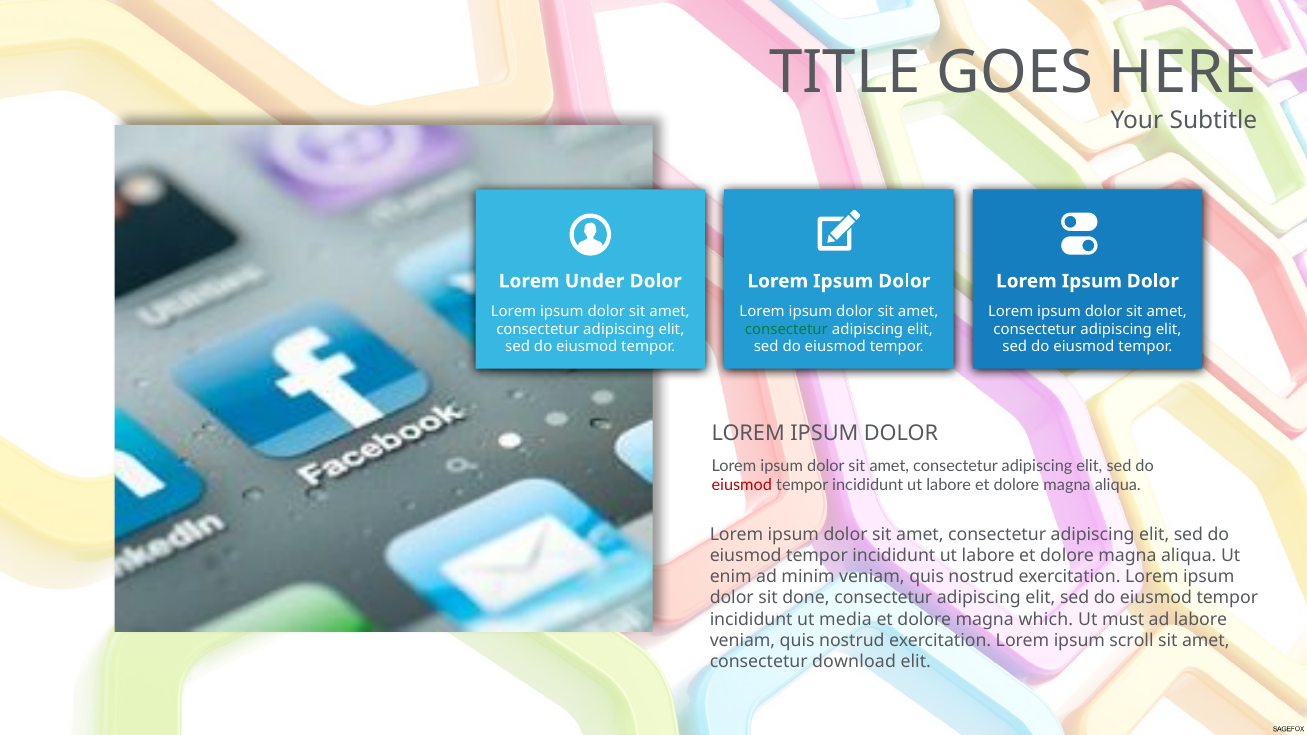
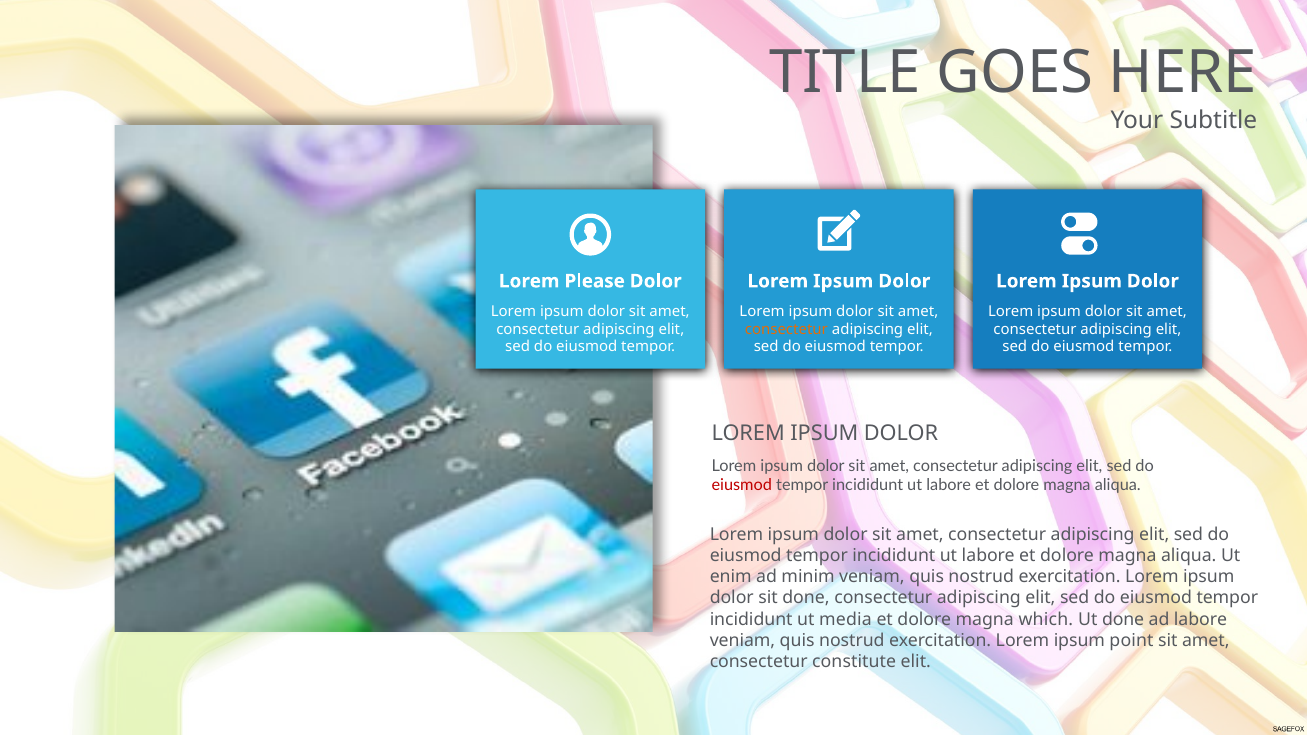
Under: Under -> Please
consectetur at (786, 329) colour: green -> orange
Ut must: must -> done
scroll: scroll -> point
download: download -> constitute
